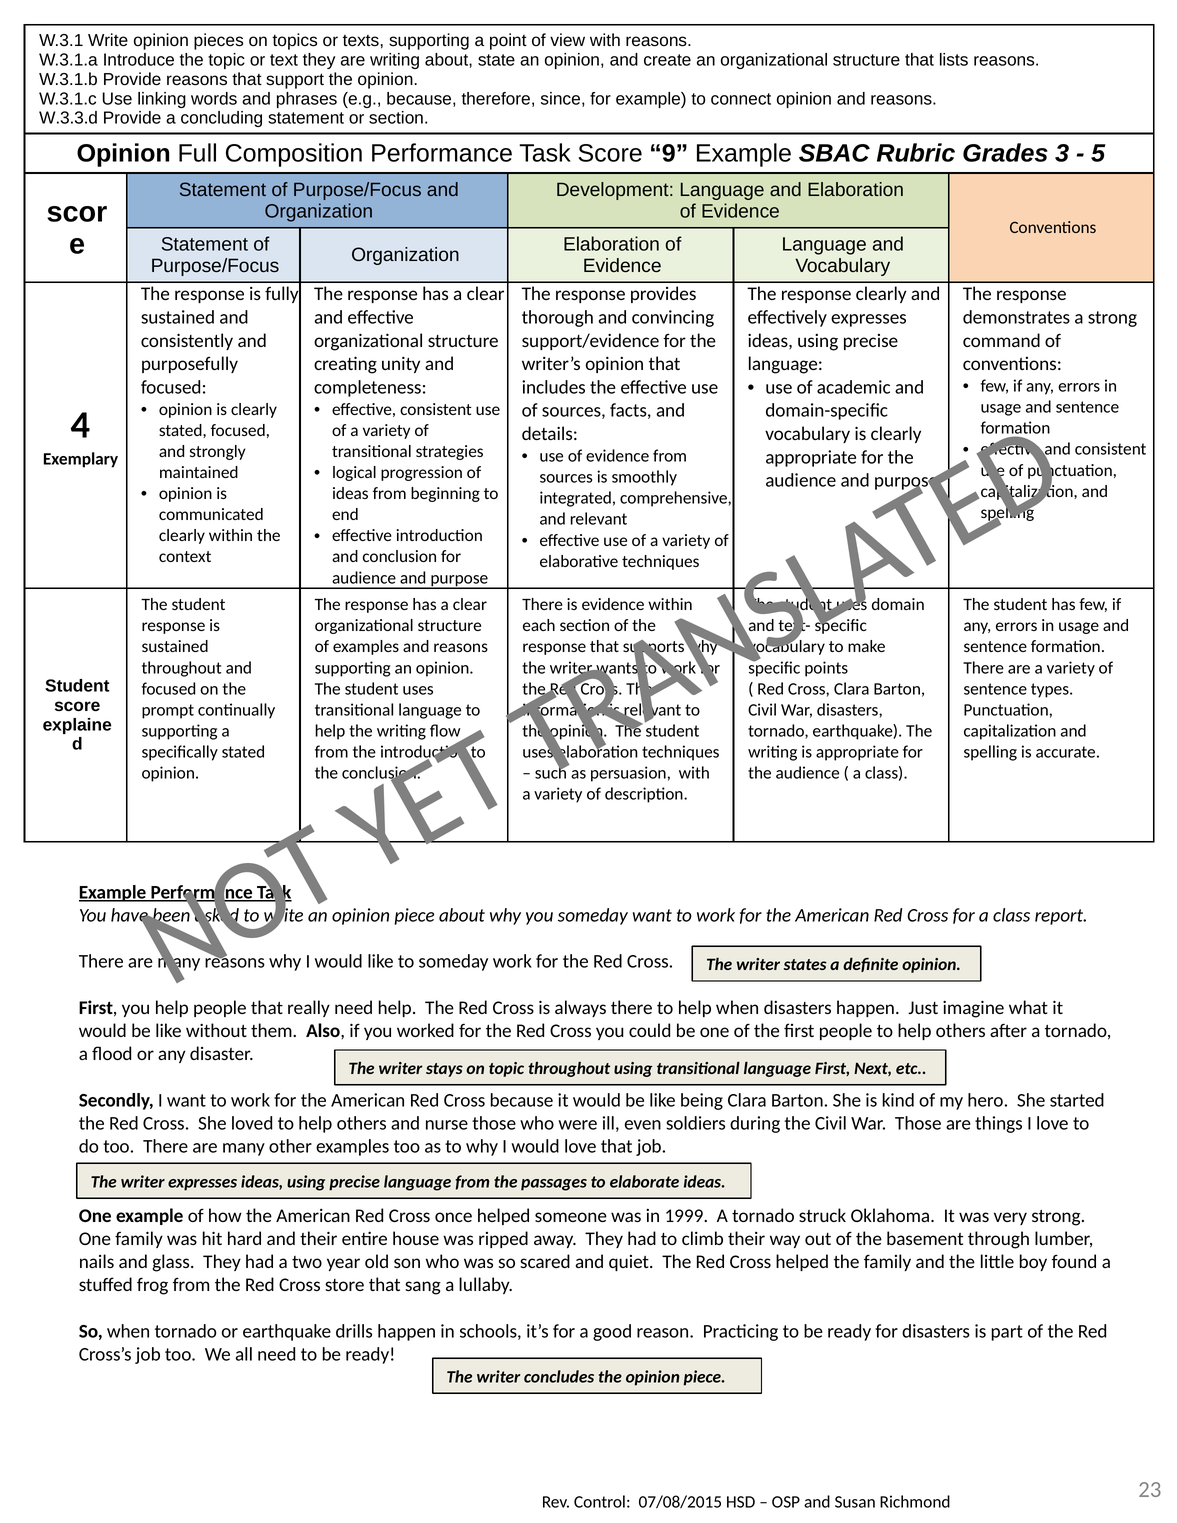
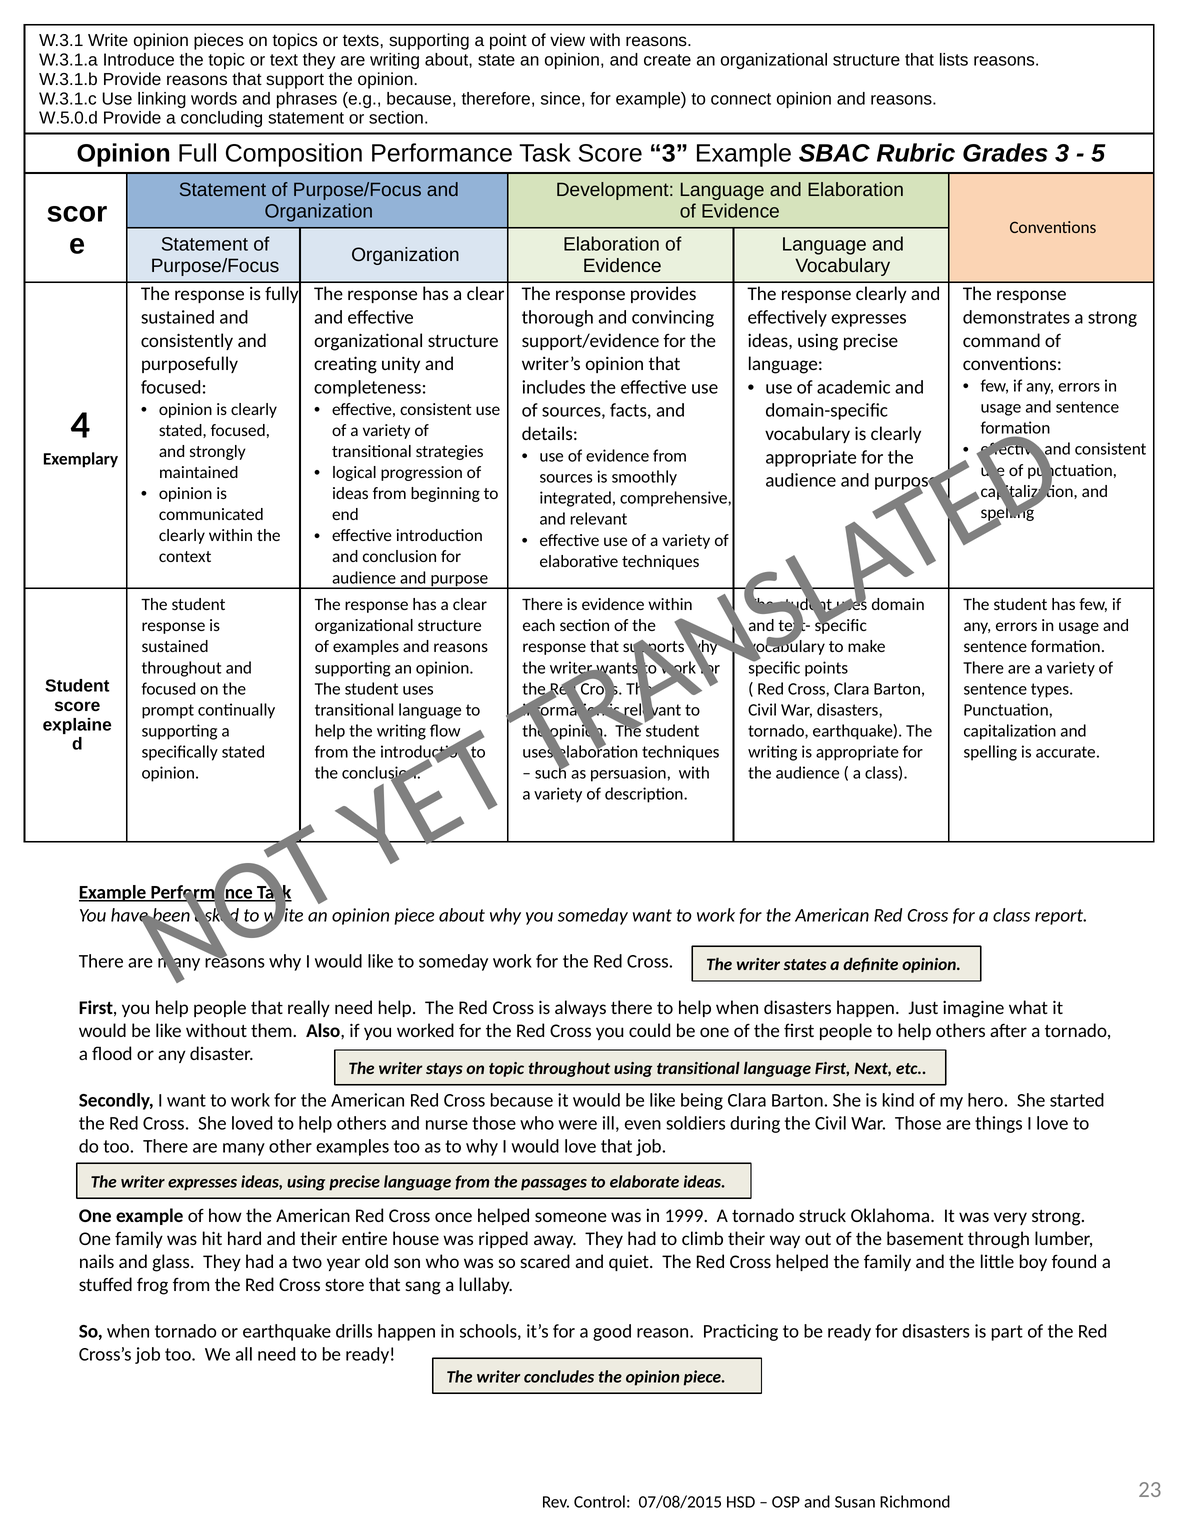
W.3.3.d: W.3.3.d -> W.5.0.d
Score 9: 9 -> 3
